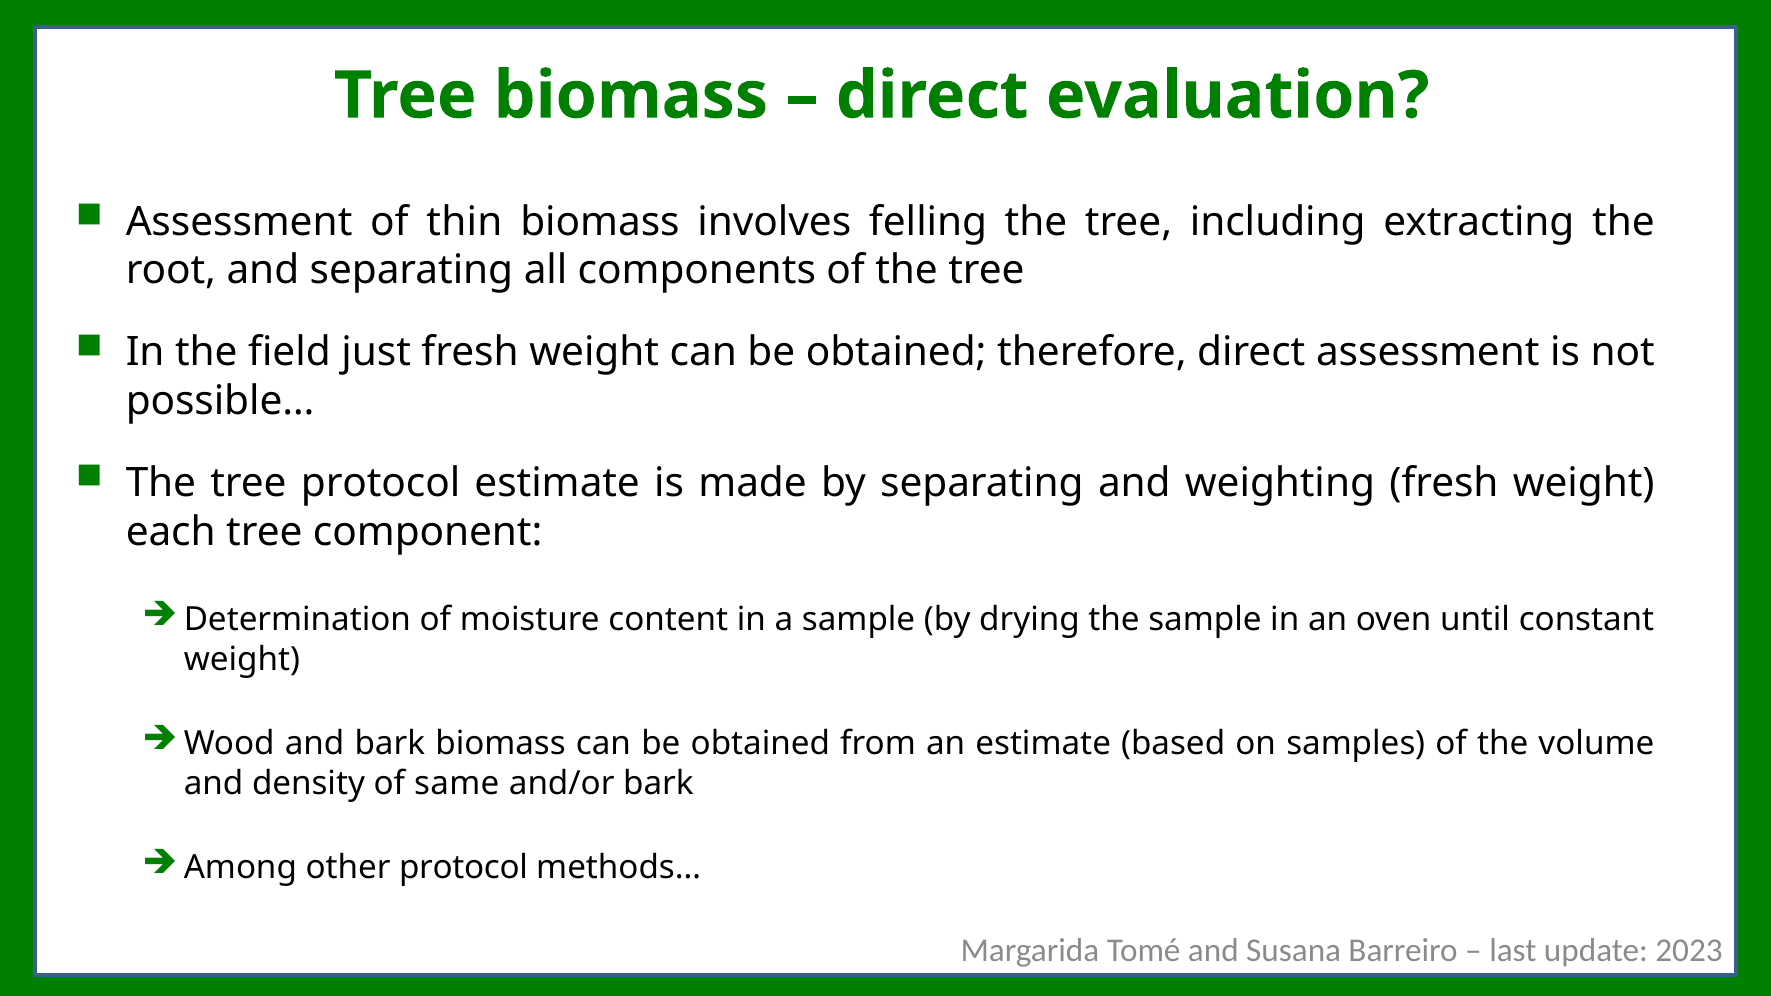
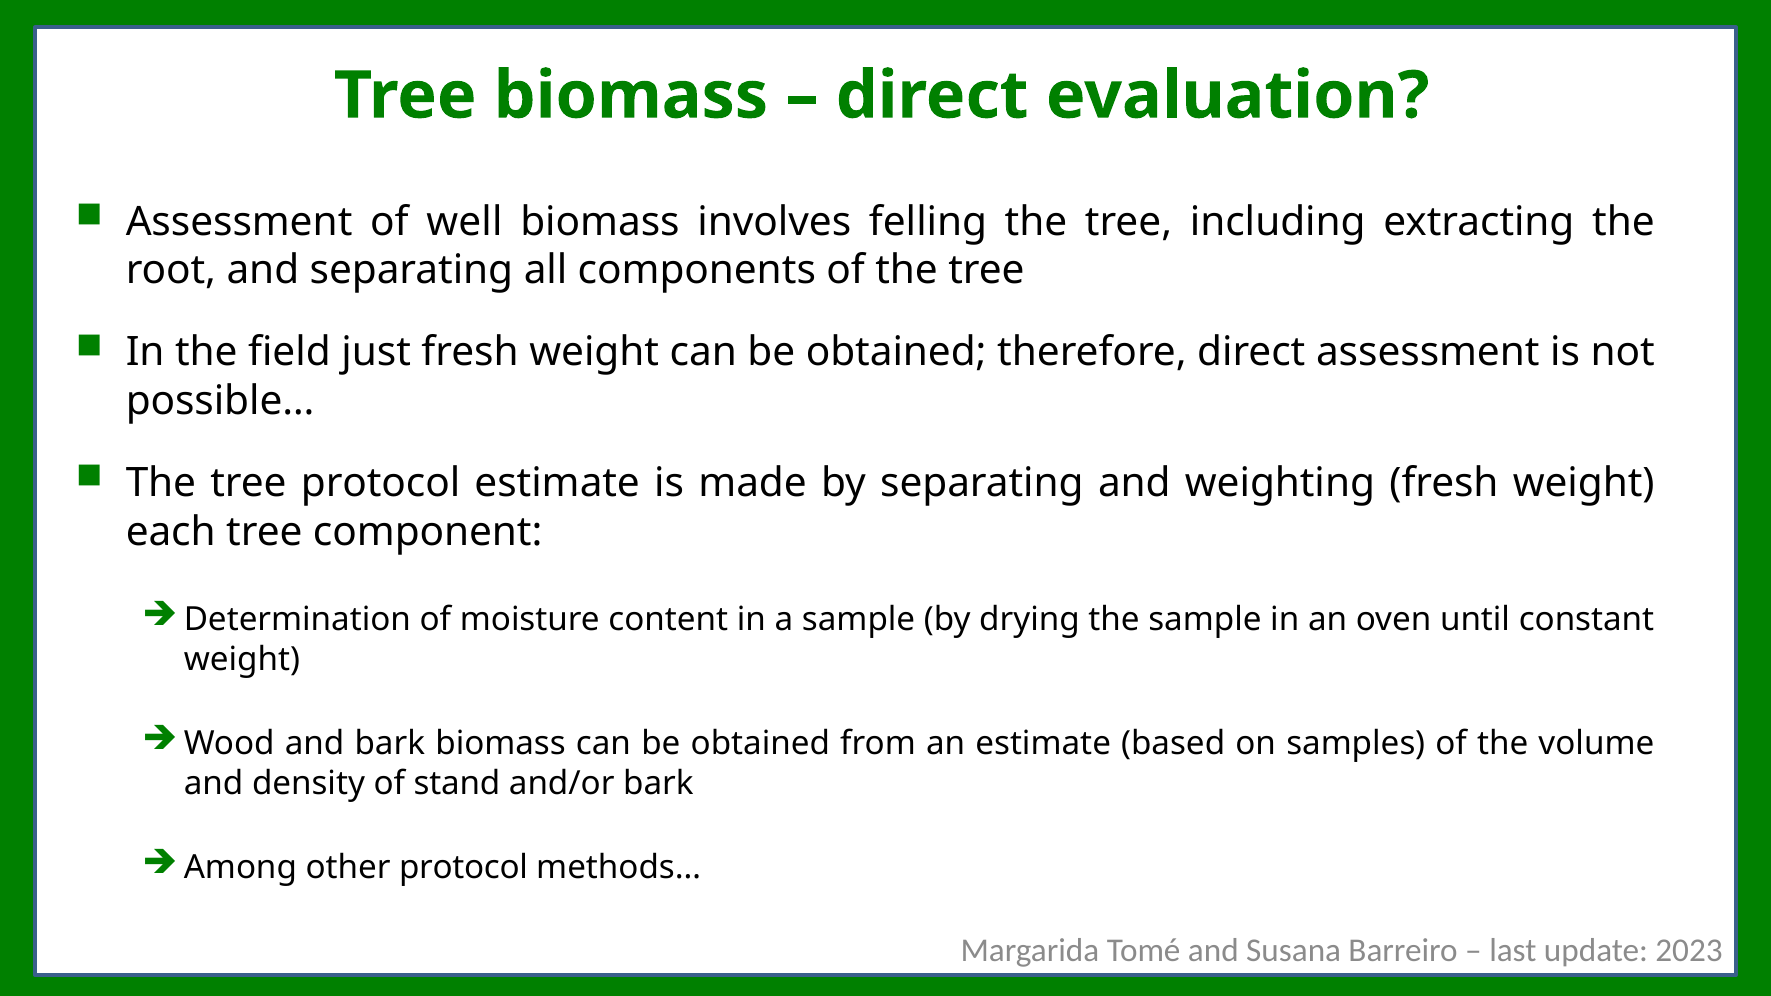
thin: thin -> well
same: same -> stand
